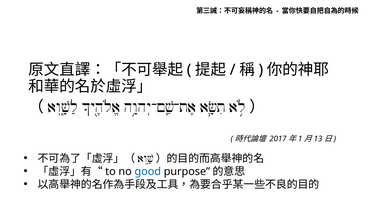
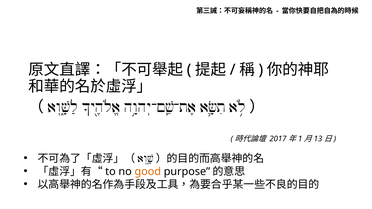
good colour: blue -> orange
